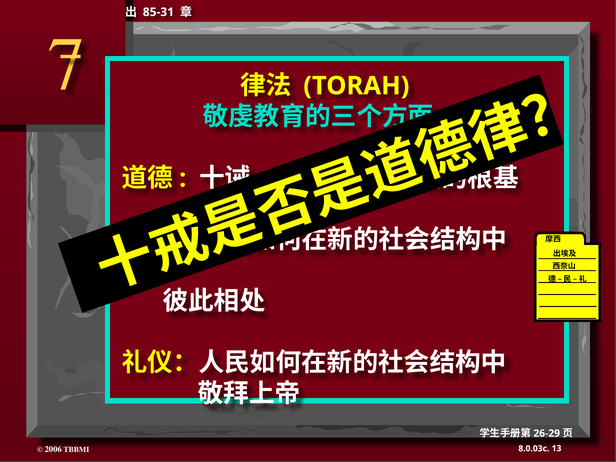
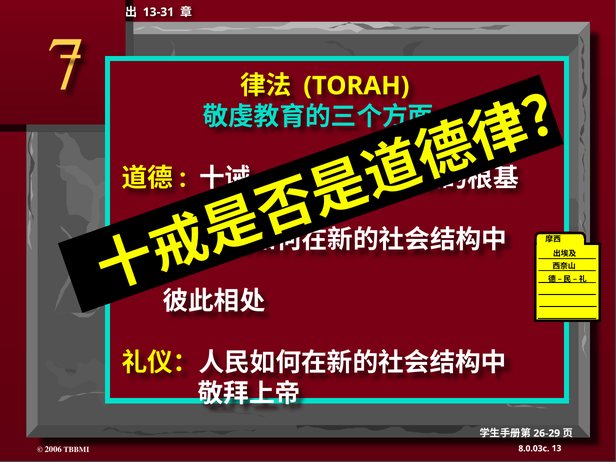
85-31: 85-31 -> 13-31
